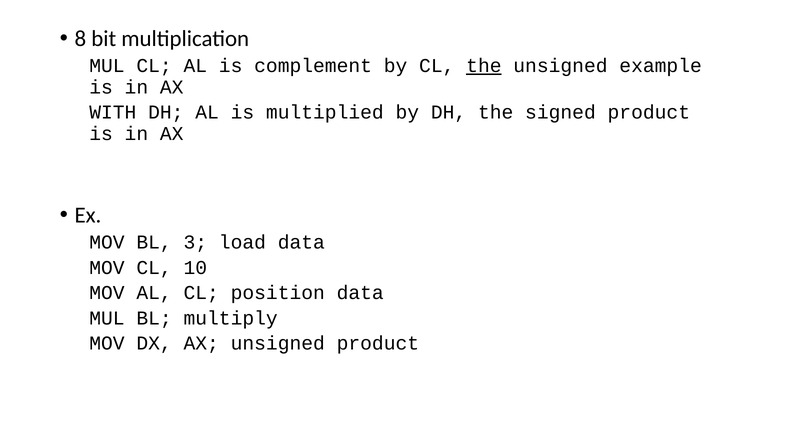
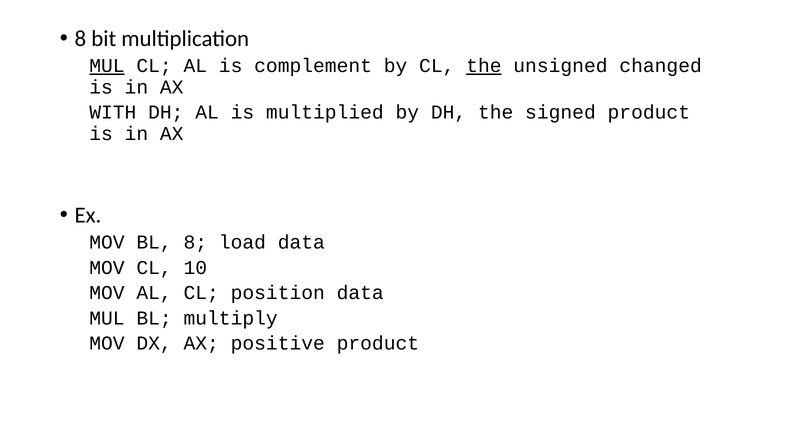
MUL at (107, 66) underline: none -> present
example: example -> changed
BL 3: 3 -> 8
AX unsigned: unsigned -> positive
